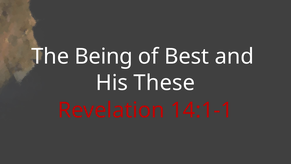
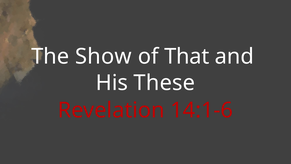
Being: Being -> Show
Best: Best -> That
14:1-1: 14:1-1 -> 14:1-6
